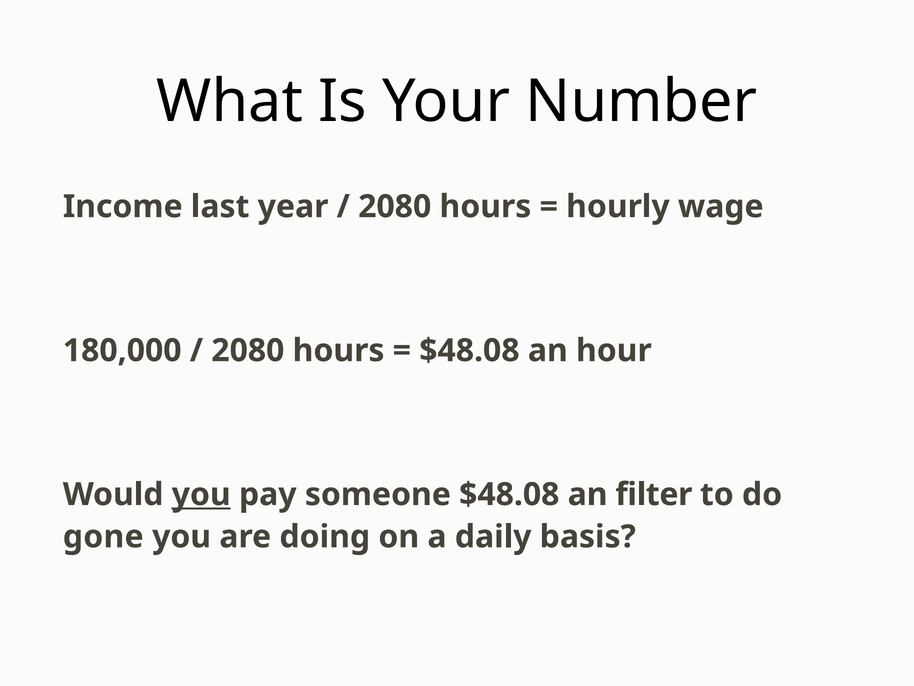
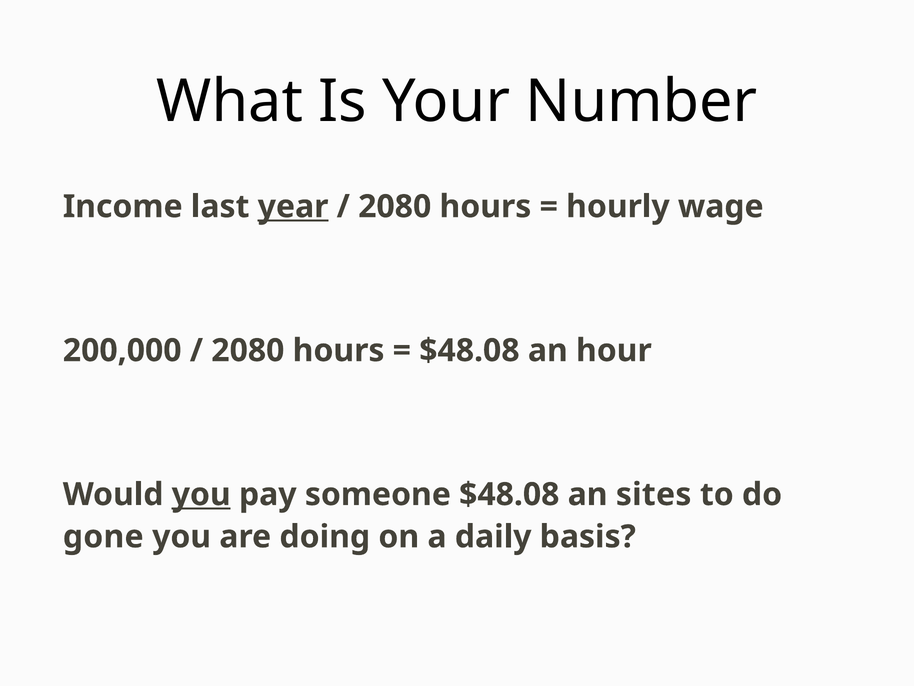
year underline: none -> present
180,000: 180,000 -> 200,000
filter: filter -> sites
